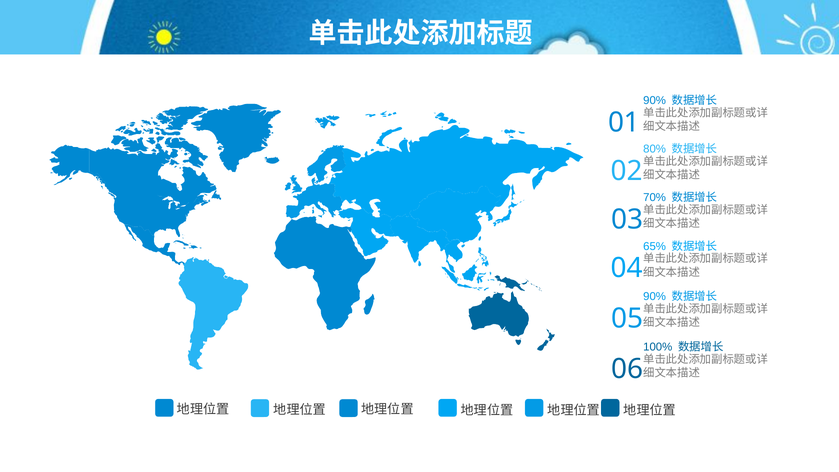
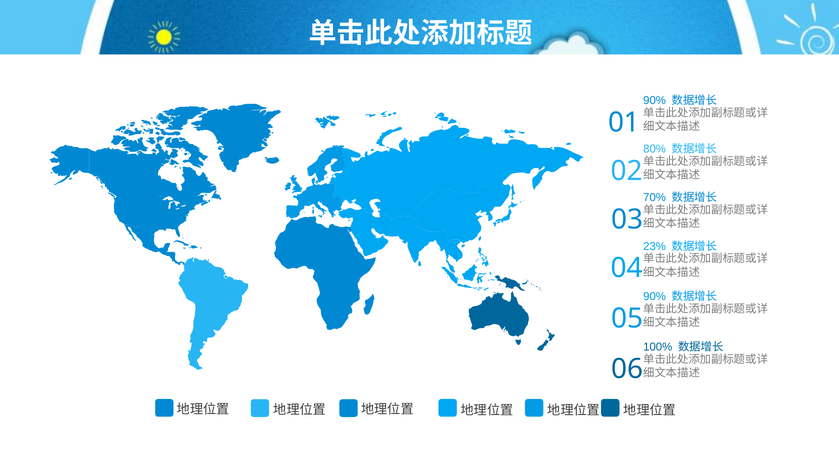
65%: 65% -> 23%
